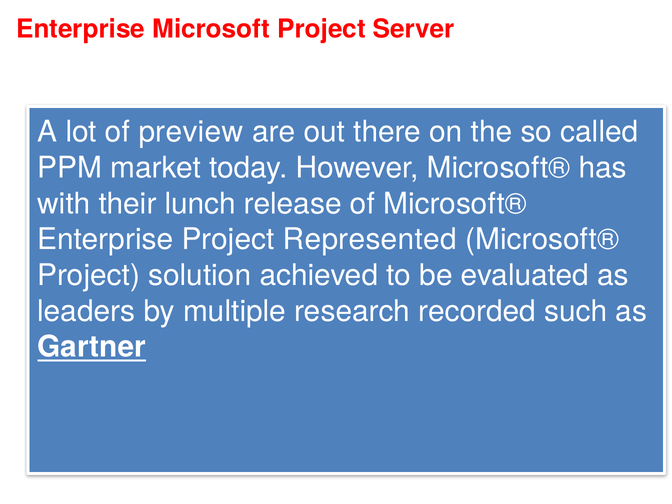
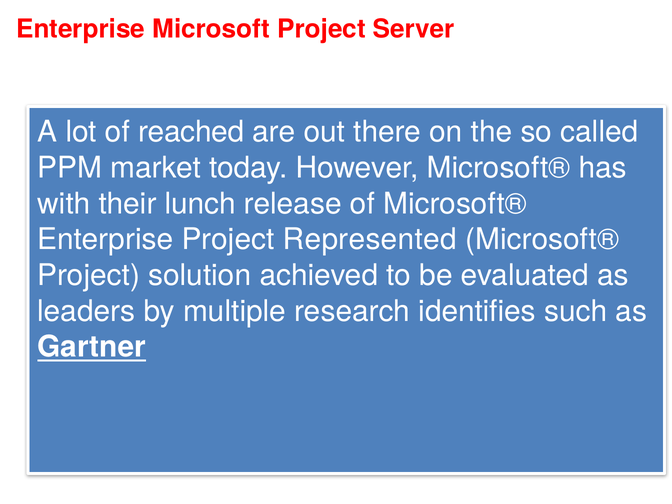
preview: preview -> reached
recorded: recorded -> identifies
